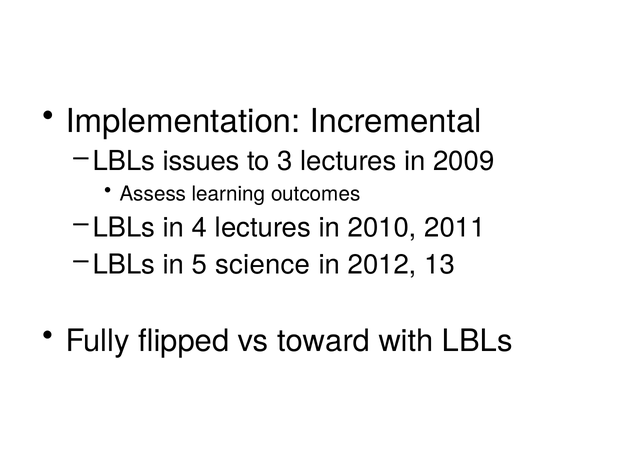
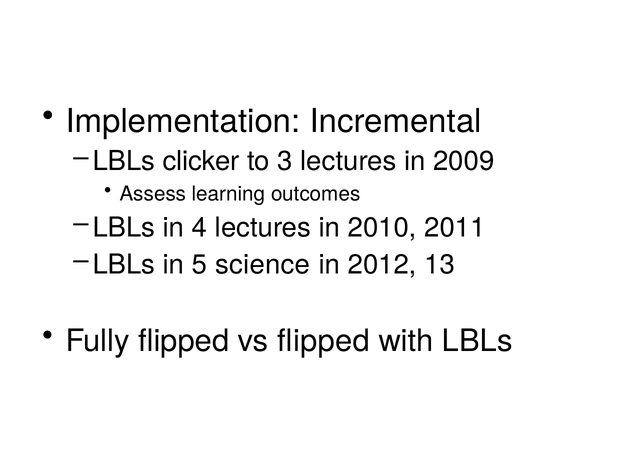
issues: issues -> clicker
vs toward: toward -> flipped
